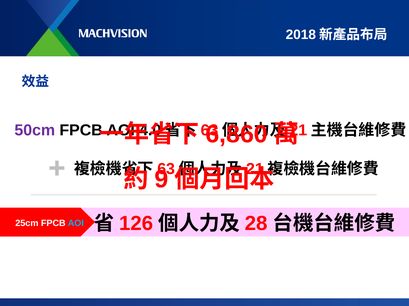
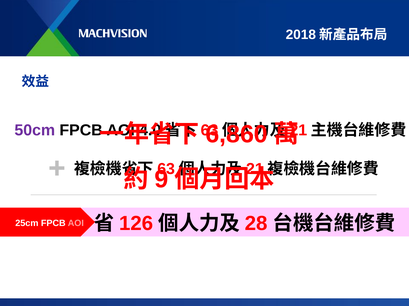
AOI at (76, 224) colour: light blue -> pink
